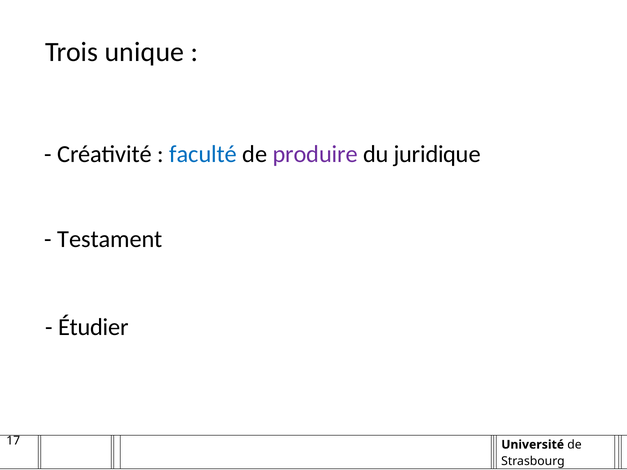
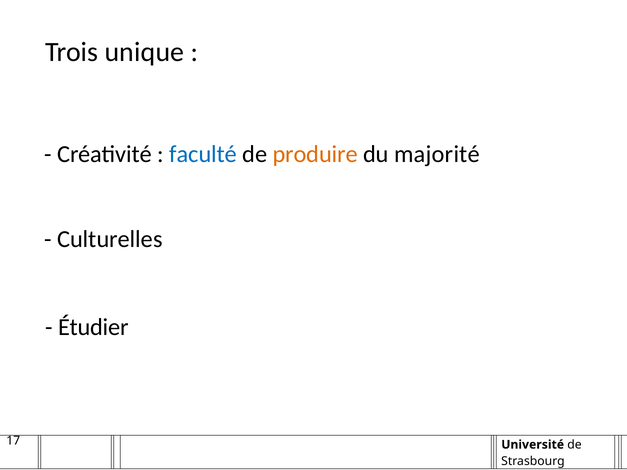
produire colour: purple -> orange
juridique: juridique -> majorité
Testament: Testament -> Culturelles
